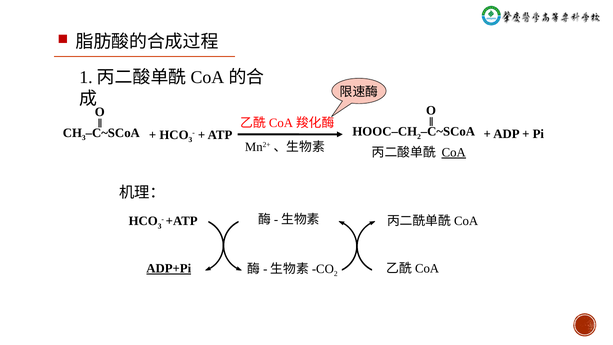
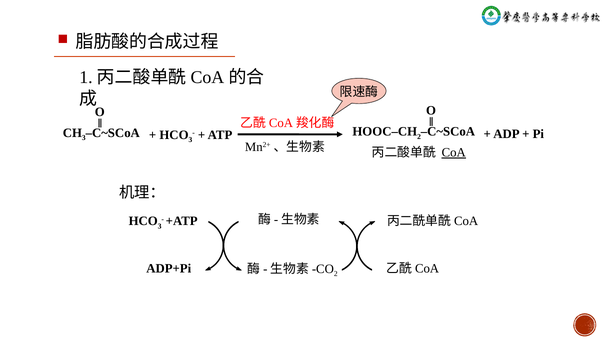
ADP+Pi underline: present -> none
